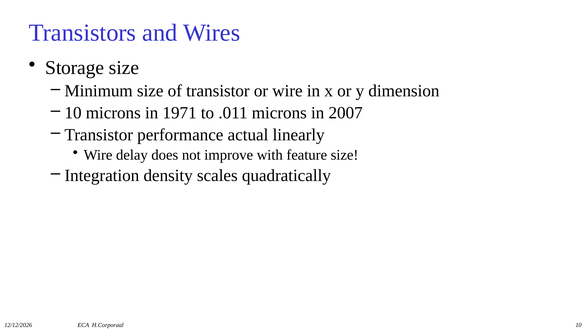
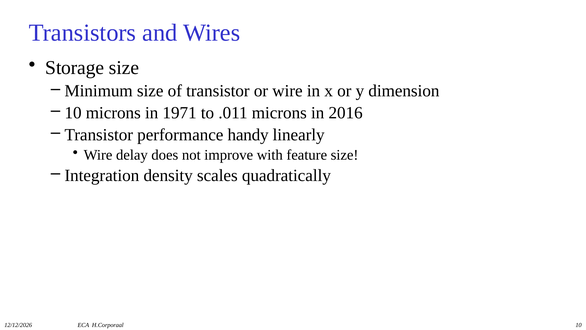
2007: 2007 -> 2016
actual: actual -> handy
